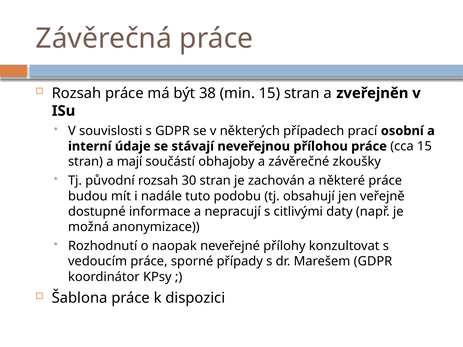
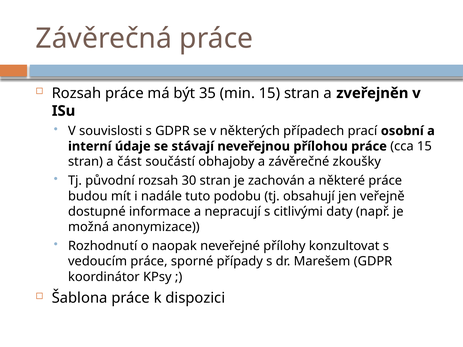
38: 38 -> 35
mají: mají -> část
